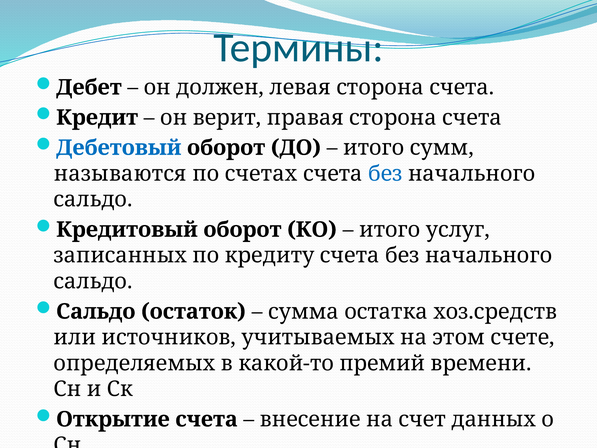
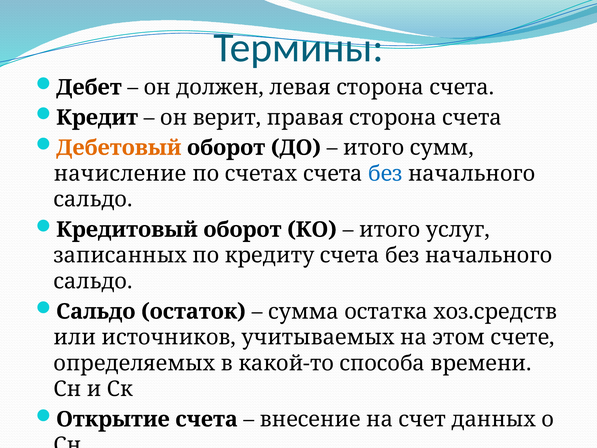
Дебетовый colour: blue -> orange
называются: называются -> начисление
премий: премий -> способа
